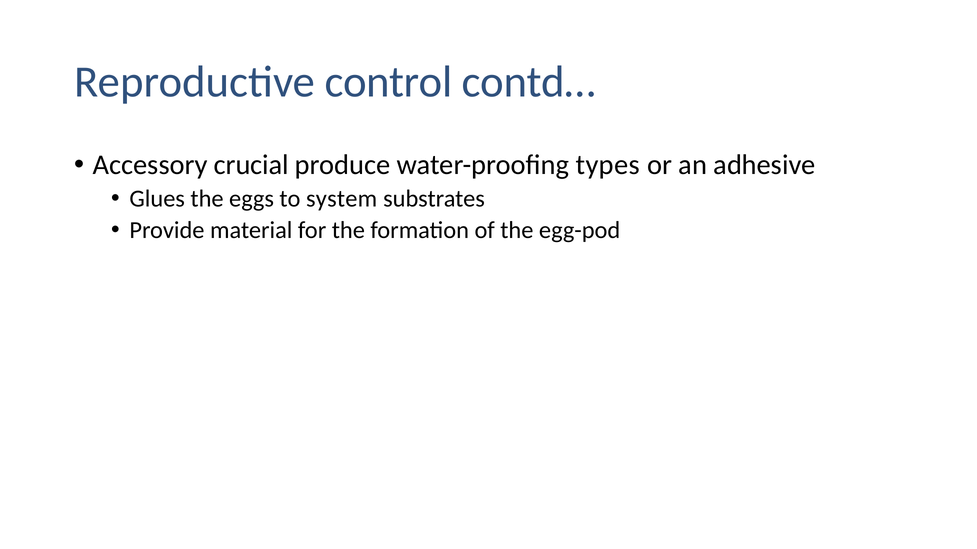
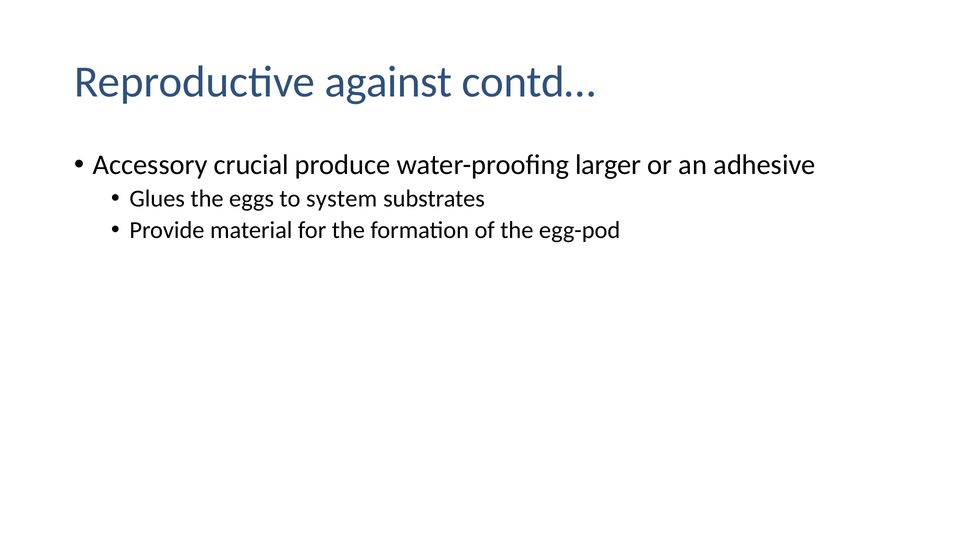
control: control -> against
types: types -> larger
